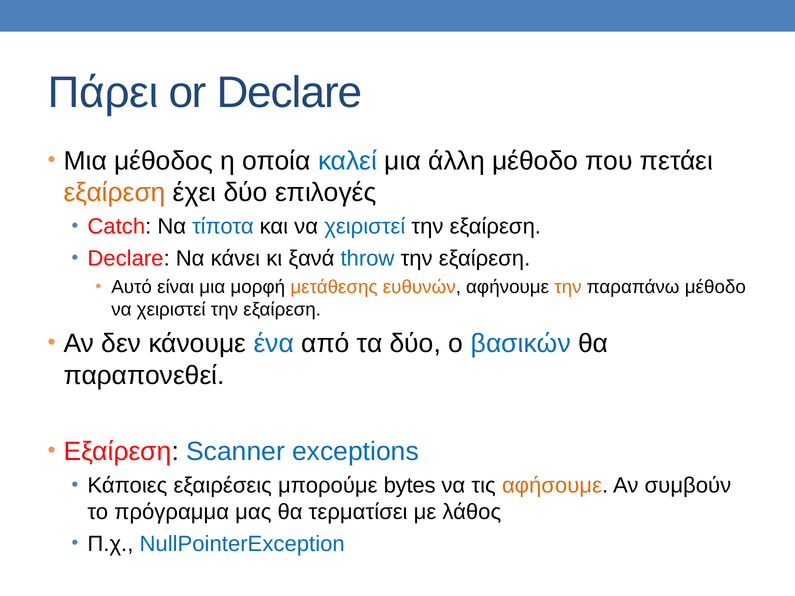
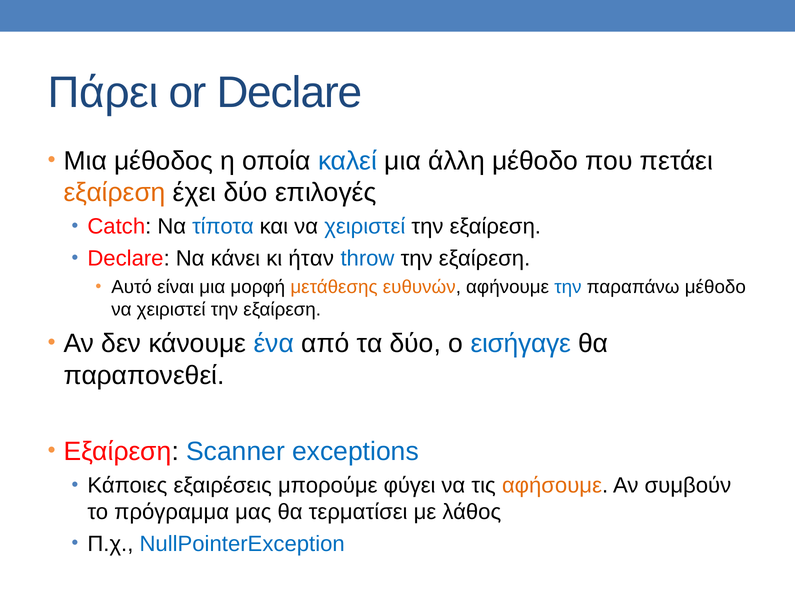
ξανά: ξανά -> ήταν
την at (568, 287) colour: orange -> blue
βασικών: βασικών -> εισήγαγε
bytes: bytes -> φύγει
